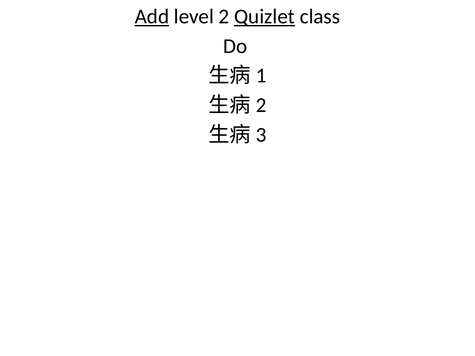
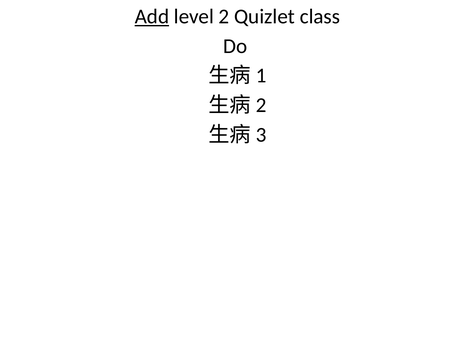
Quizlet underline: present -> none
